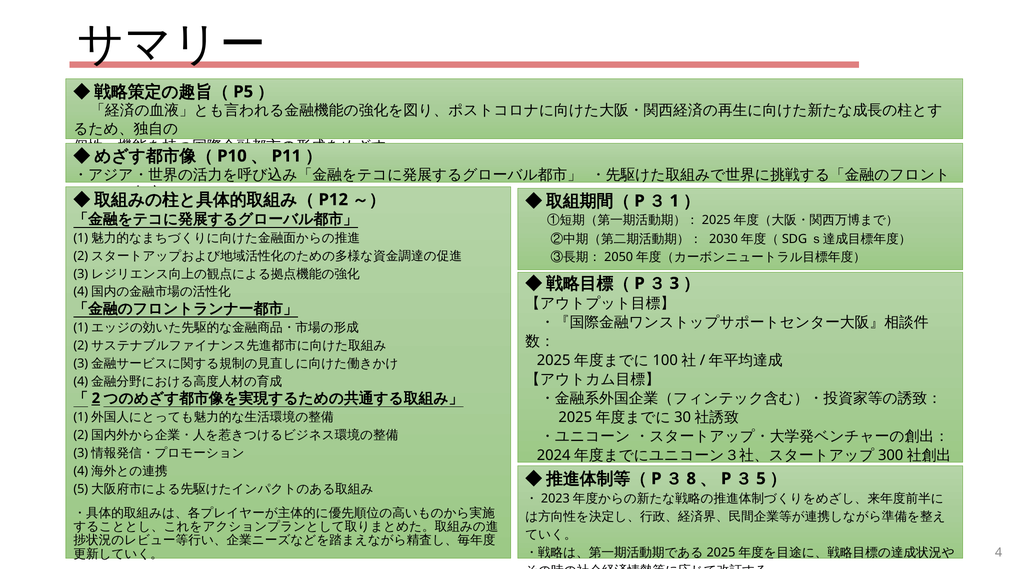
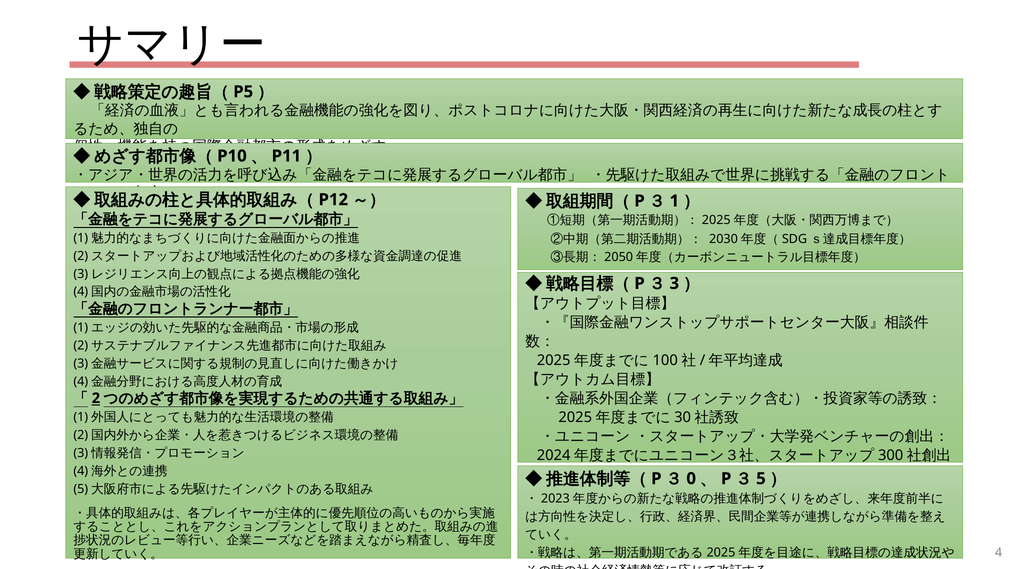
8: 8 -> 0
